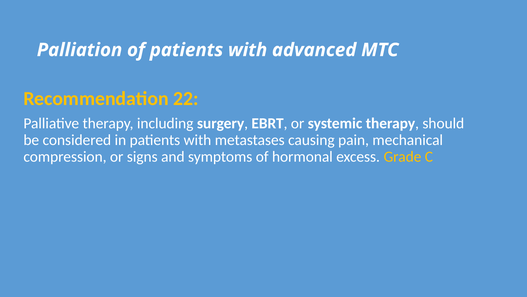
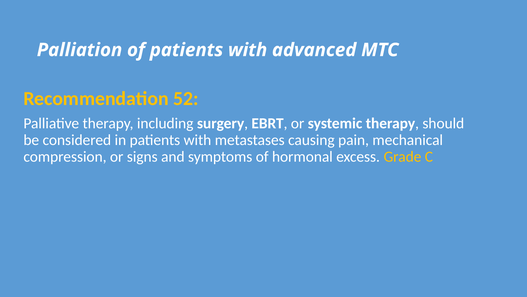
22: 22 -> 52
